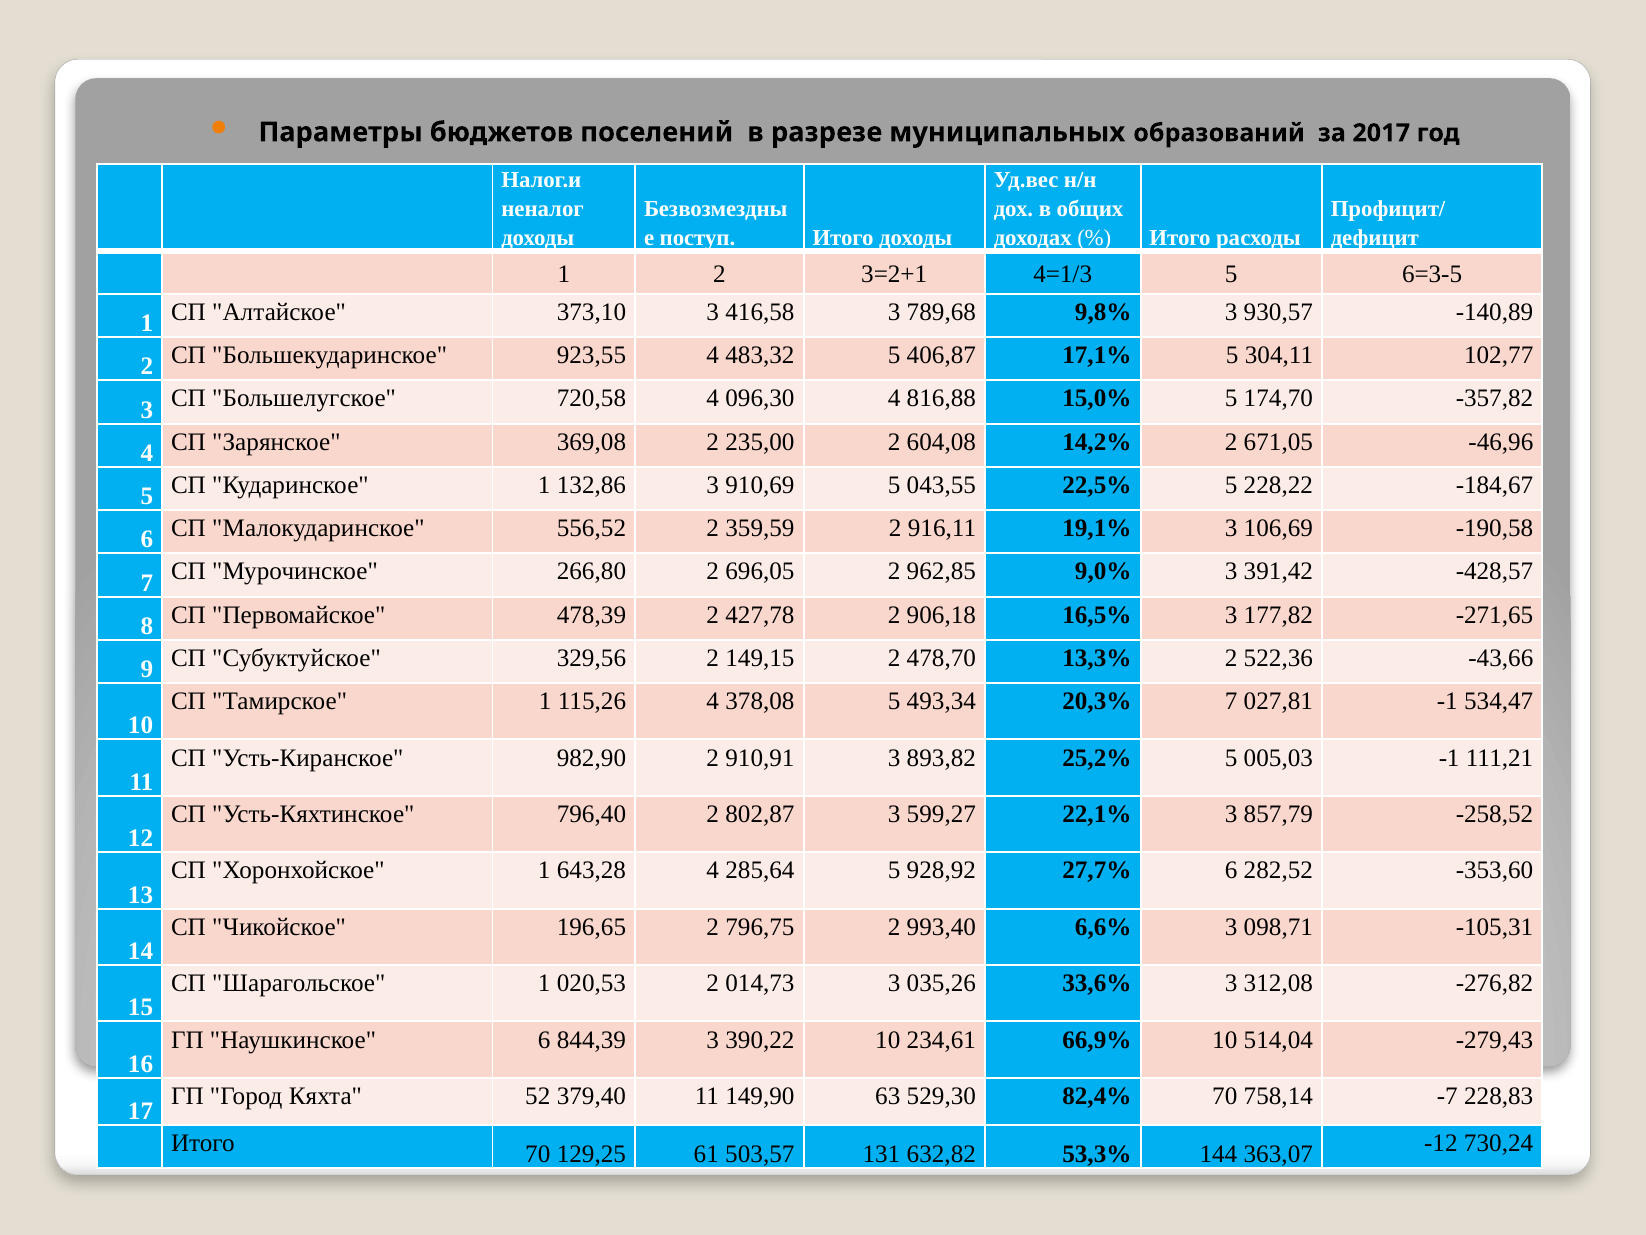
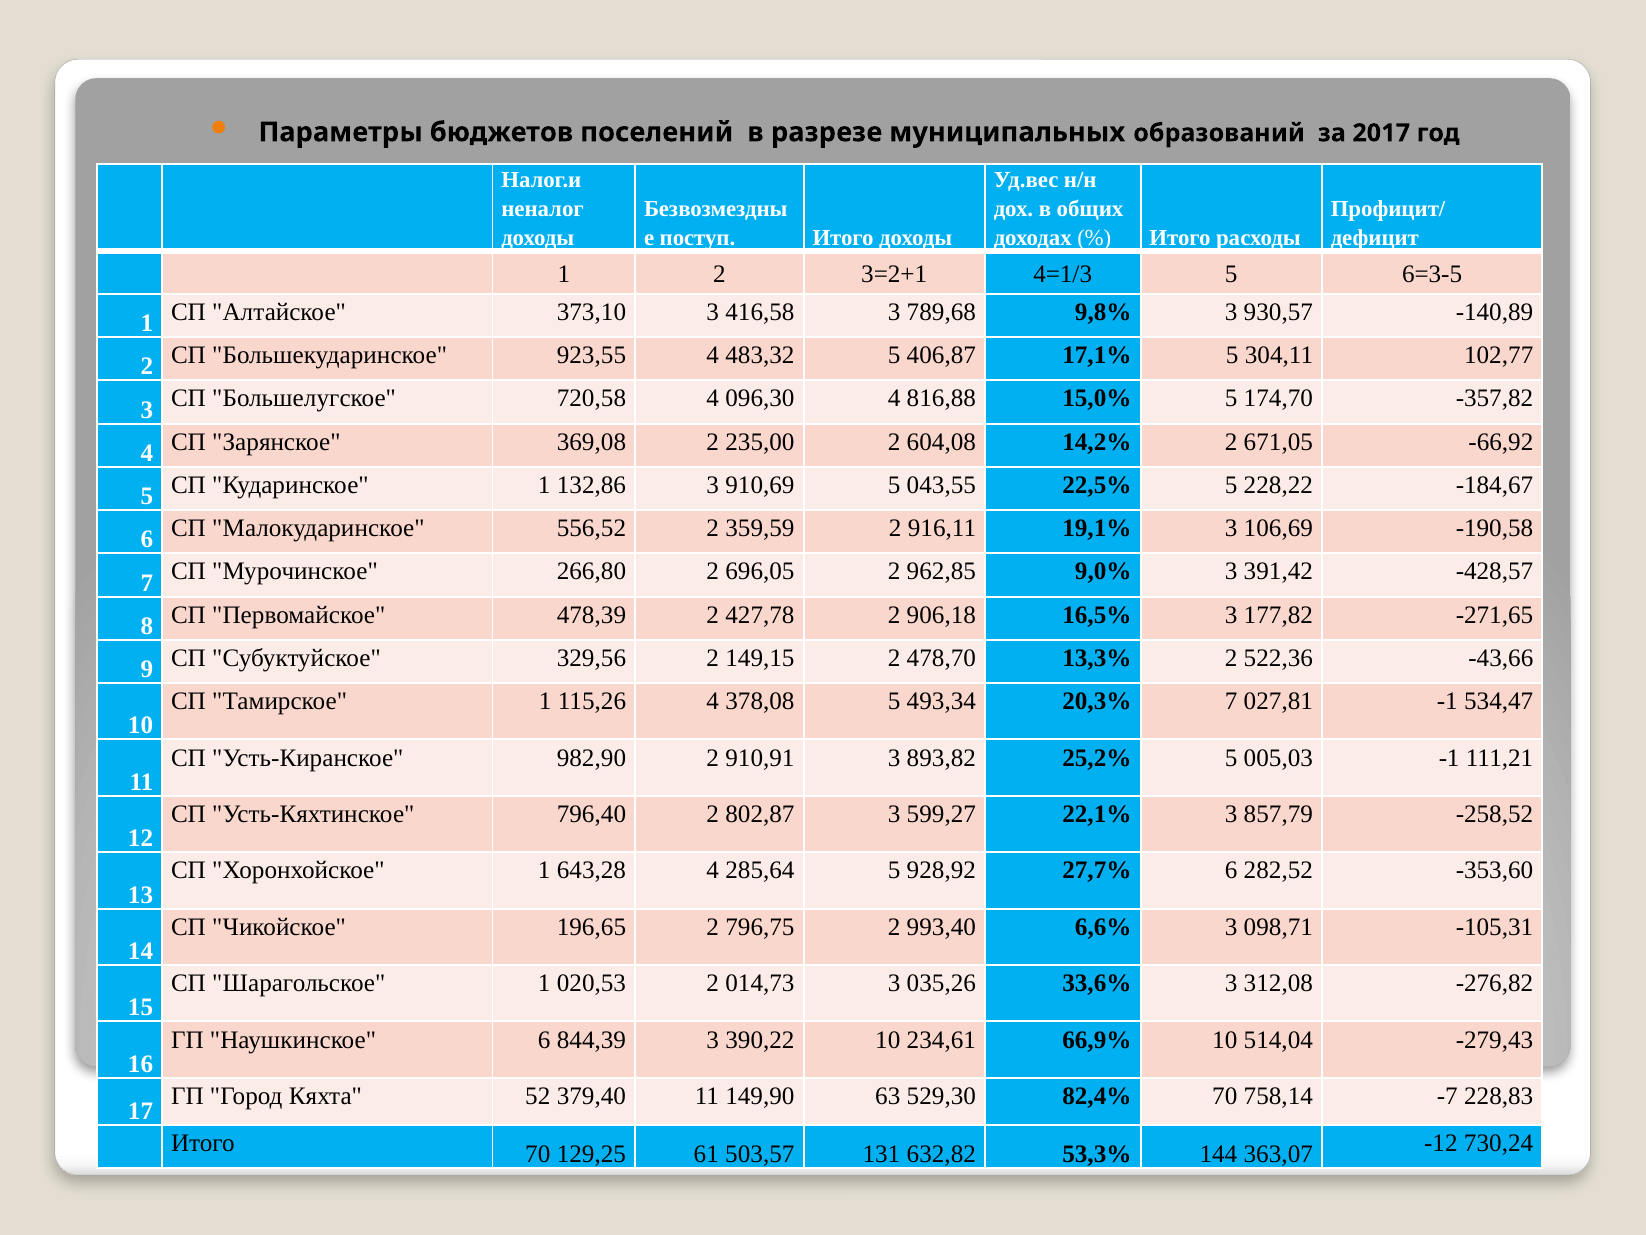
-46,96: -46,96 -> -66,92
